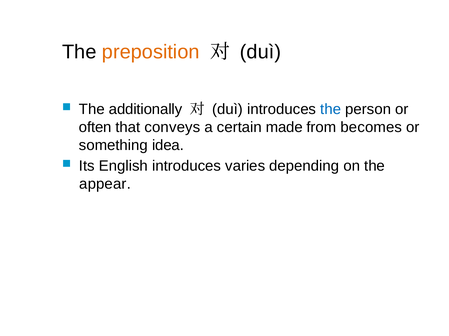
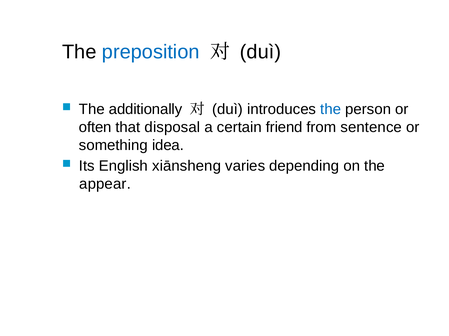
preposition colour: orange -> blue
conveys: conveys -> disposal
made: made -> friend
becomes: becomes -> sentence
English introduces: introduces -> xiānsheng
